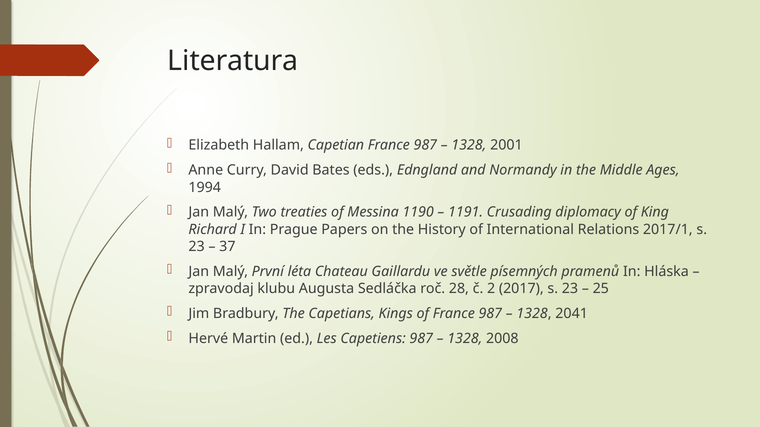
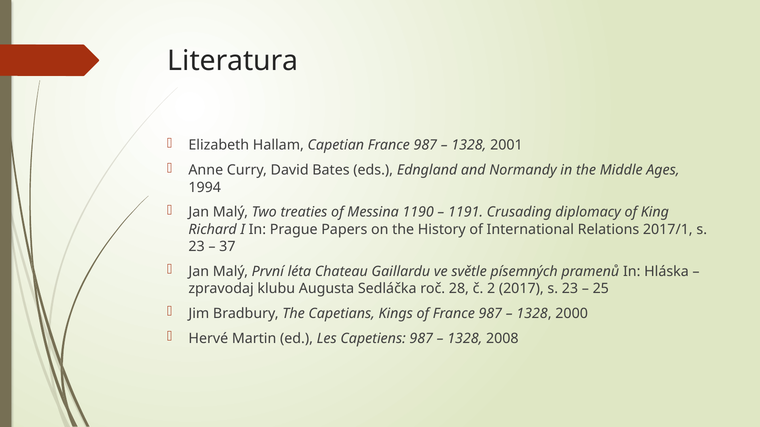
2041: 2041 -> 2000
